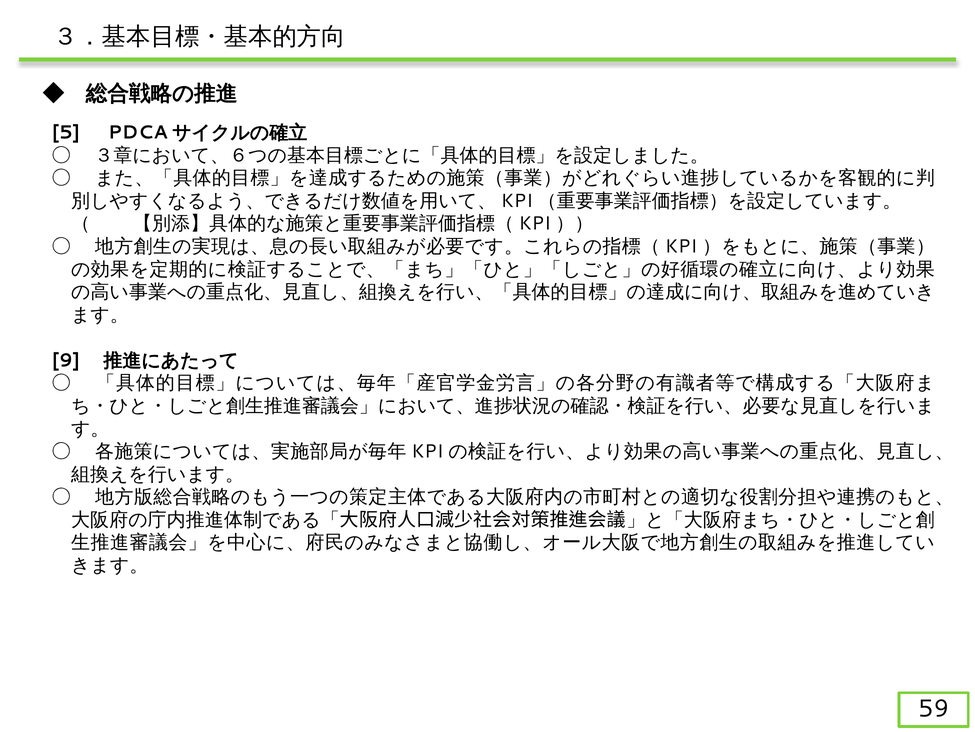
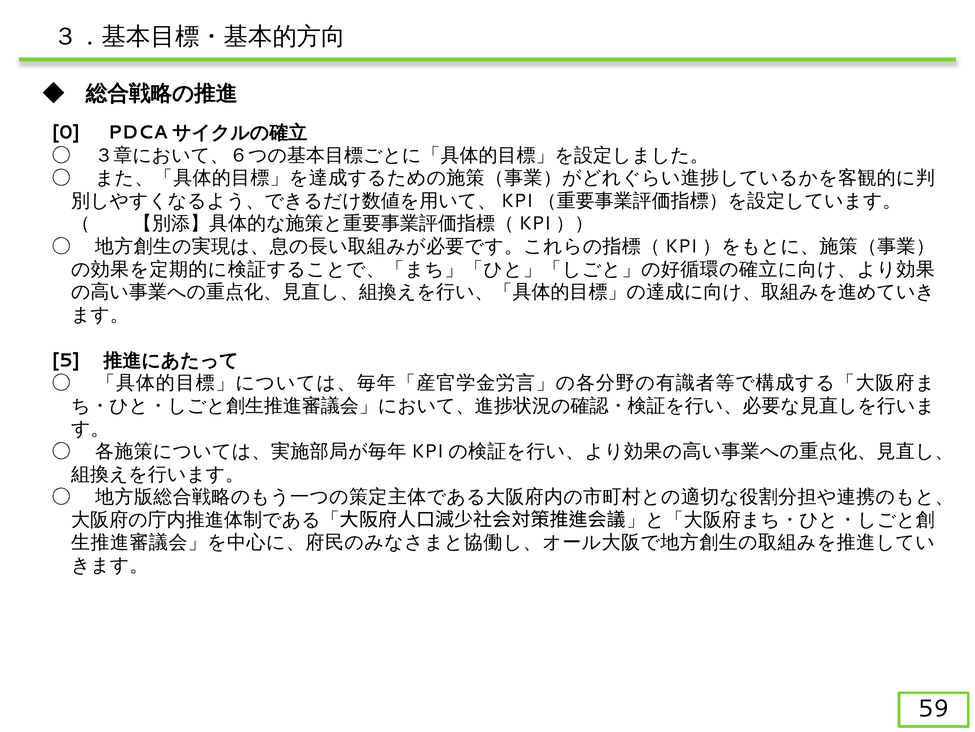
5: 5 -> 0
9: 9 -> 5
